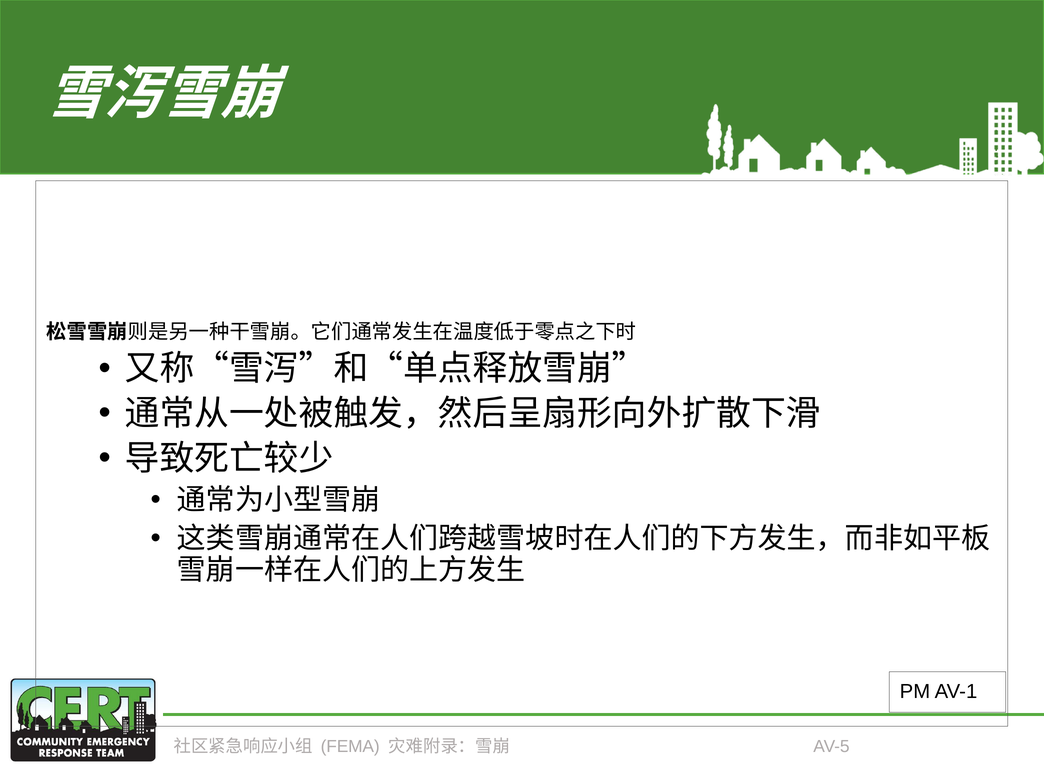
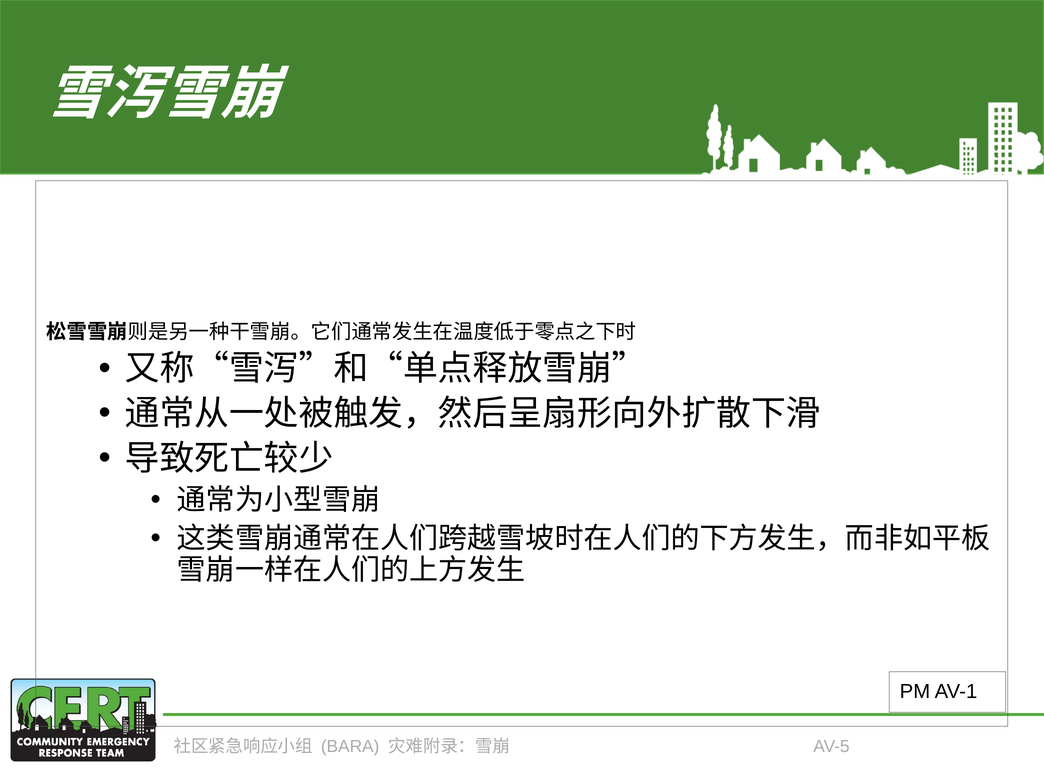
FEMA: FEMA -> BARA
